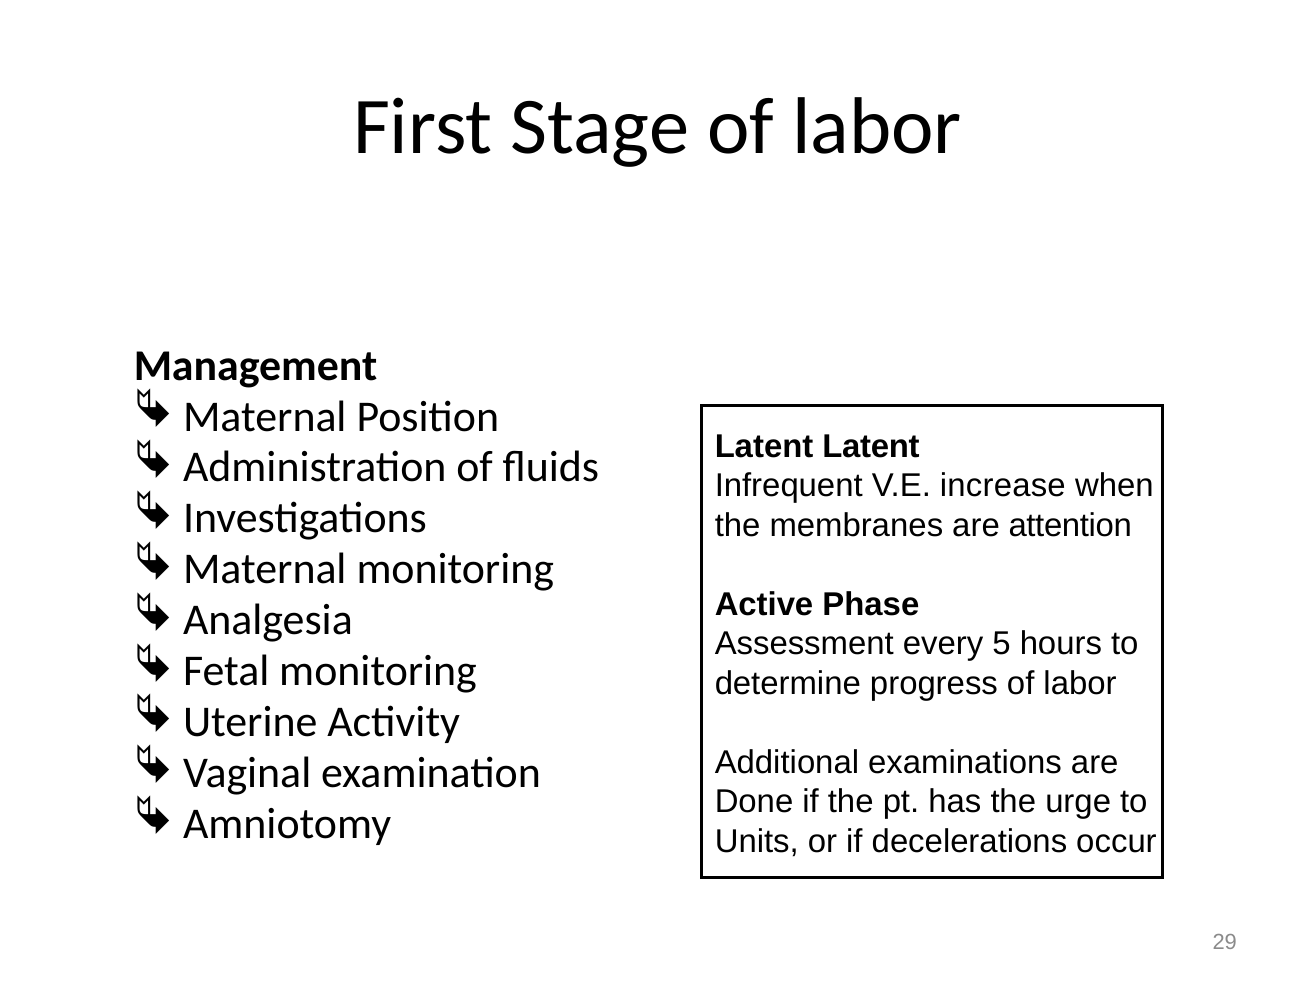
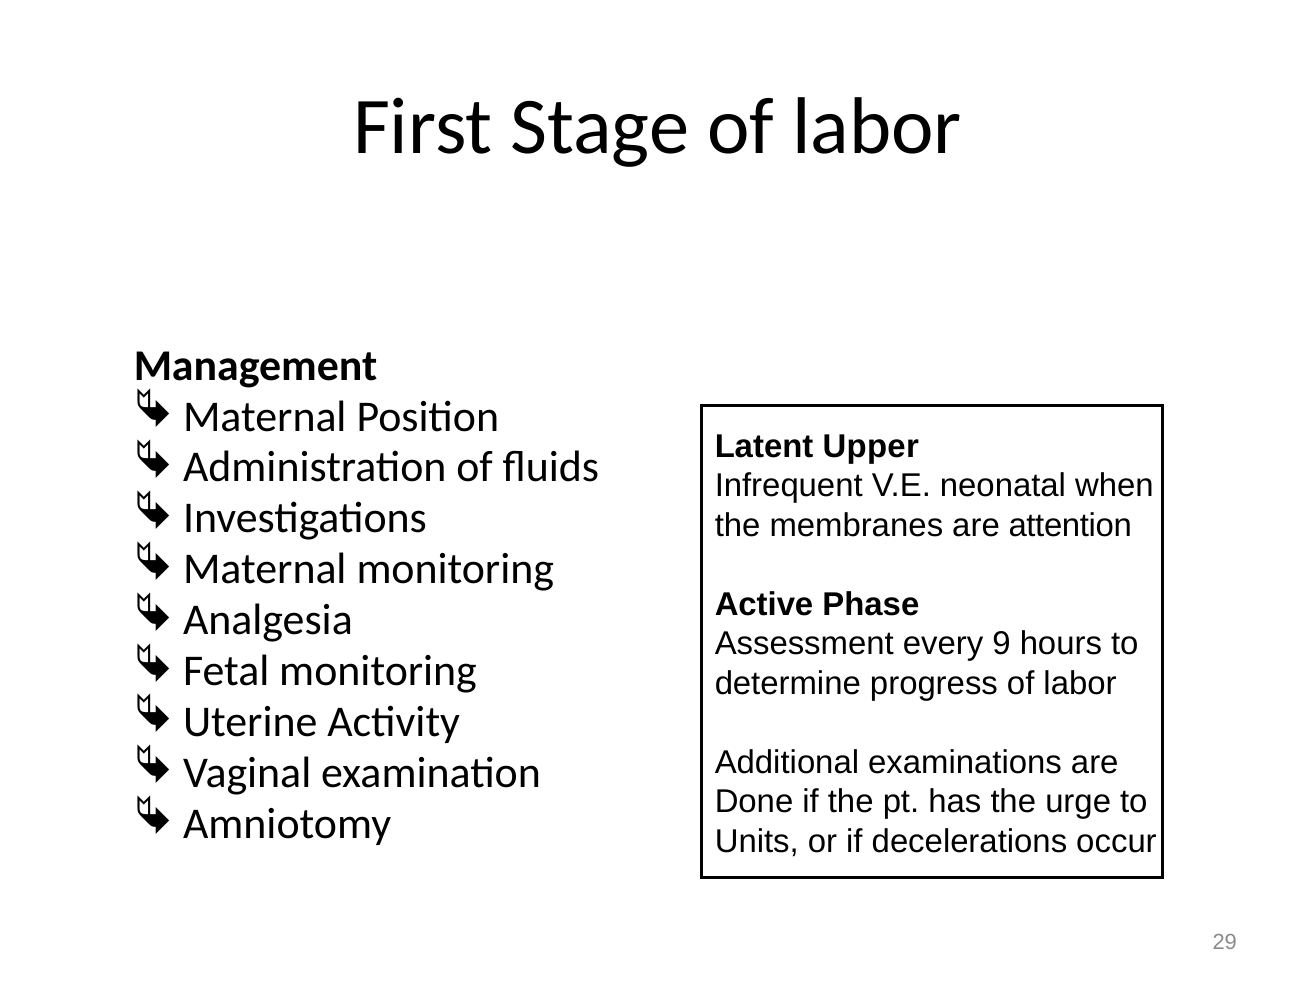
Latent Latent: Latent -> Upper
increase: increase -> neonatal
5: 5 -> 9
